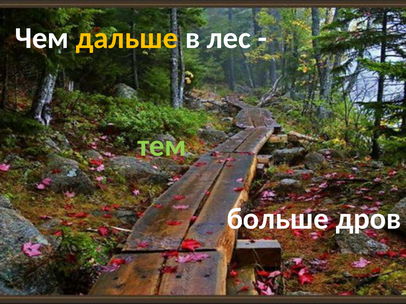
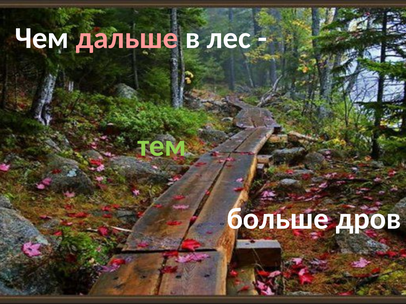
дальше colour: yellow -> pink
